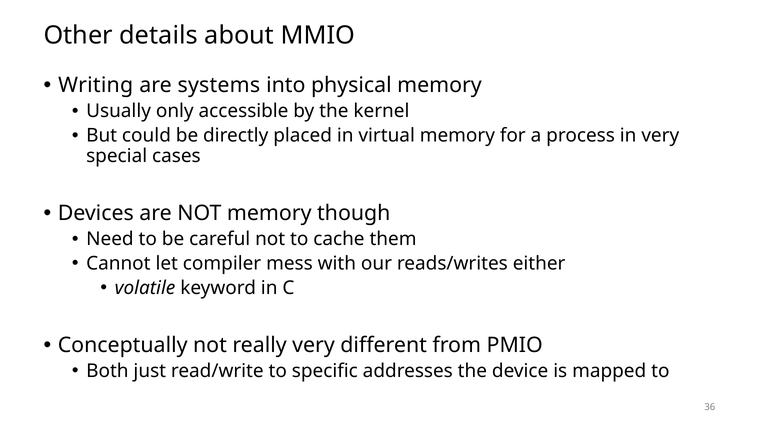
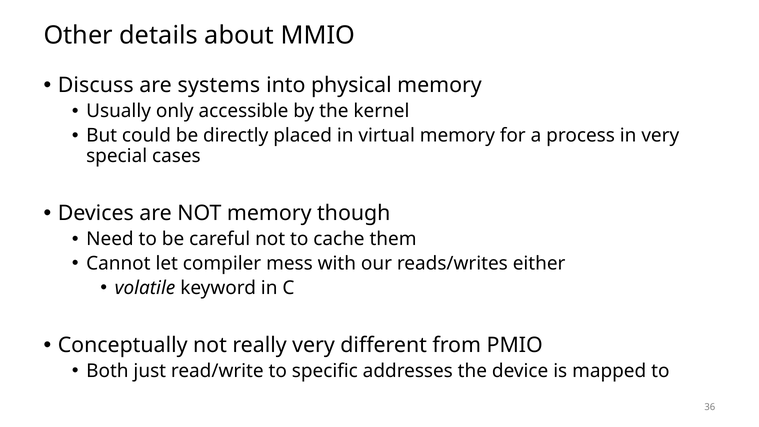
Writing: Writing -> Discuss
